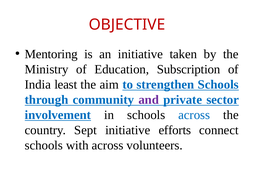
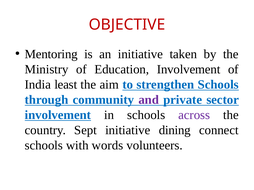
Education Subscription: Subscription -> Involvement
across at (194, 115) colour: blue -> purple
efforts: efforts -> dining
with across: across -> words
